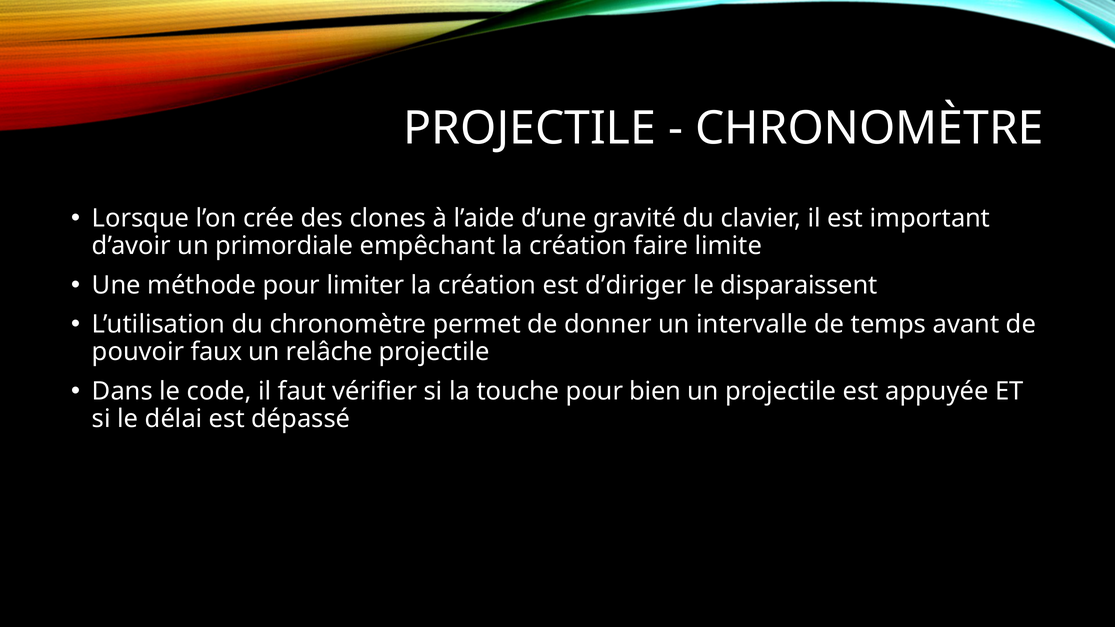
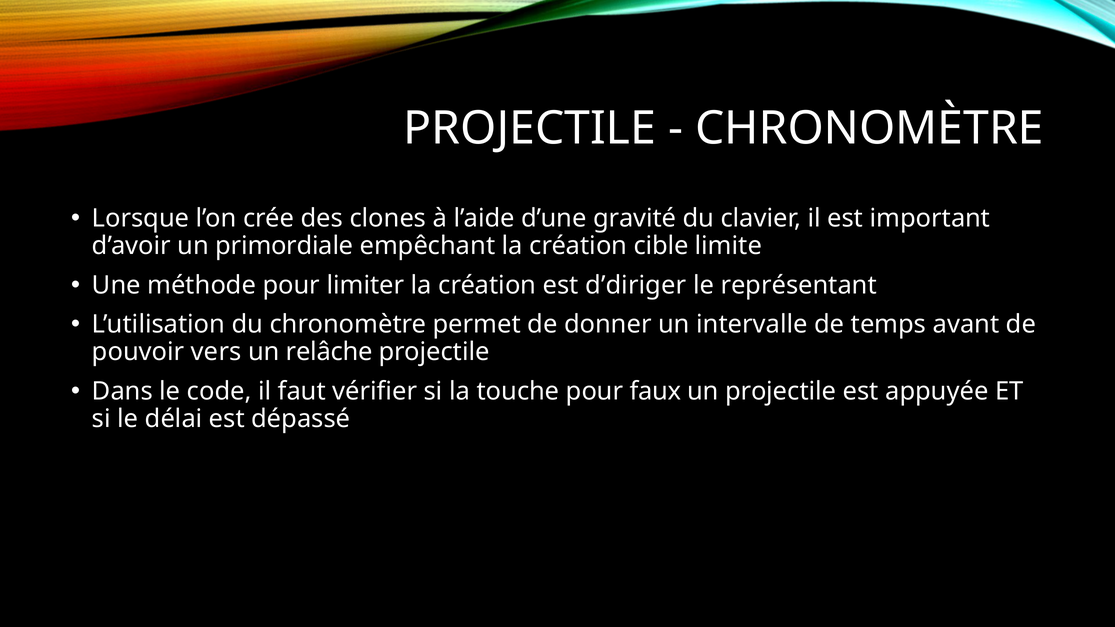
faire: faire -> cible
disparaissent: disparaissent -> représentant
faux: faux -> vers
bien: bien -> faux
